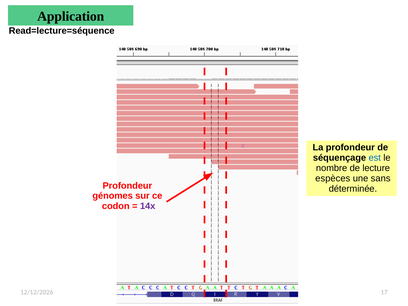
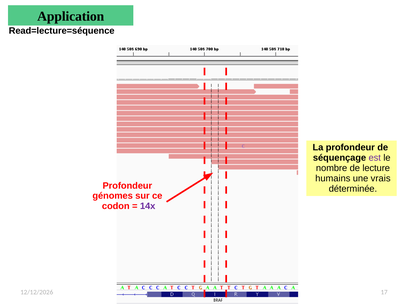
est colour: blue -> purple
espèces: espèces -> humains
sans: sans -> vrais
